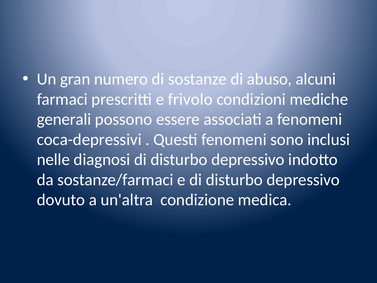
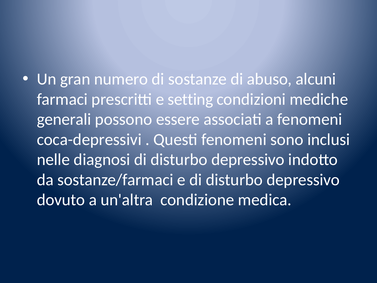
frivolo: frivolo -> setting
